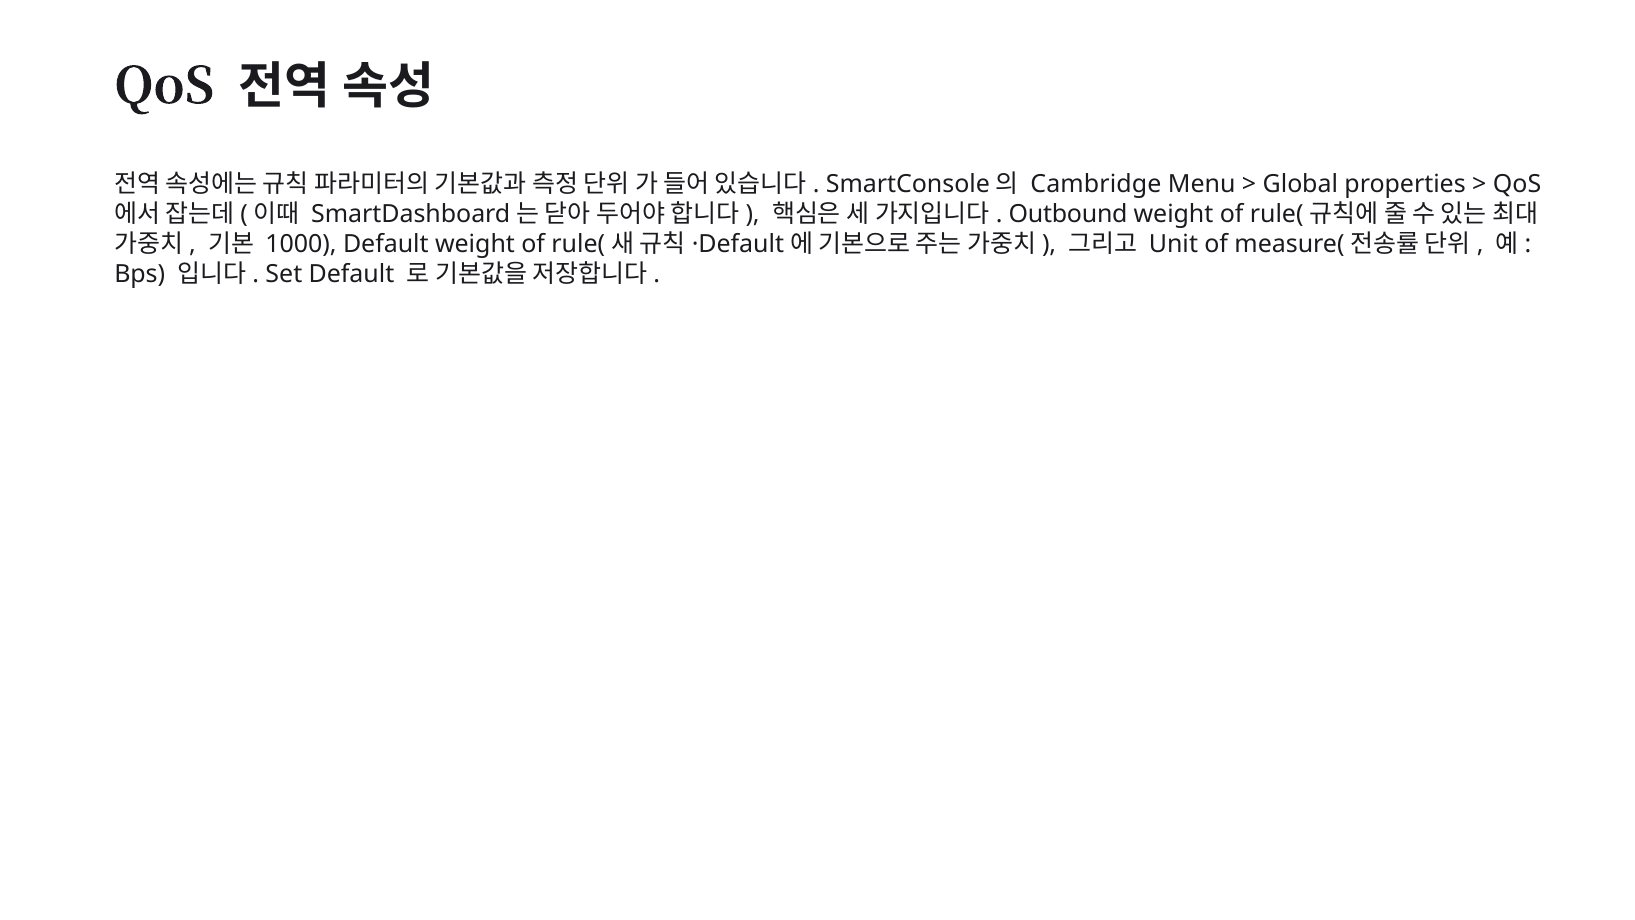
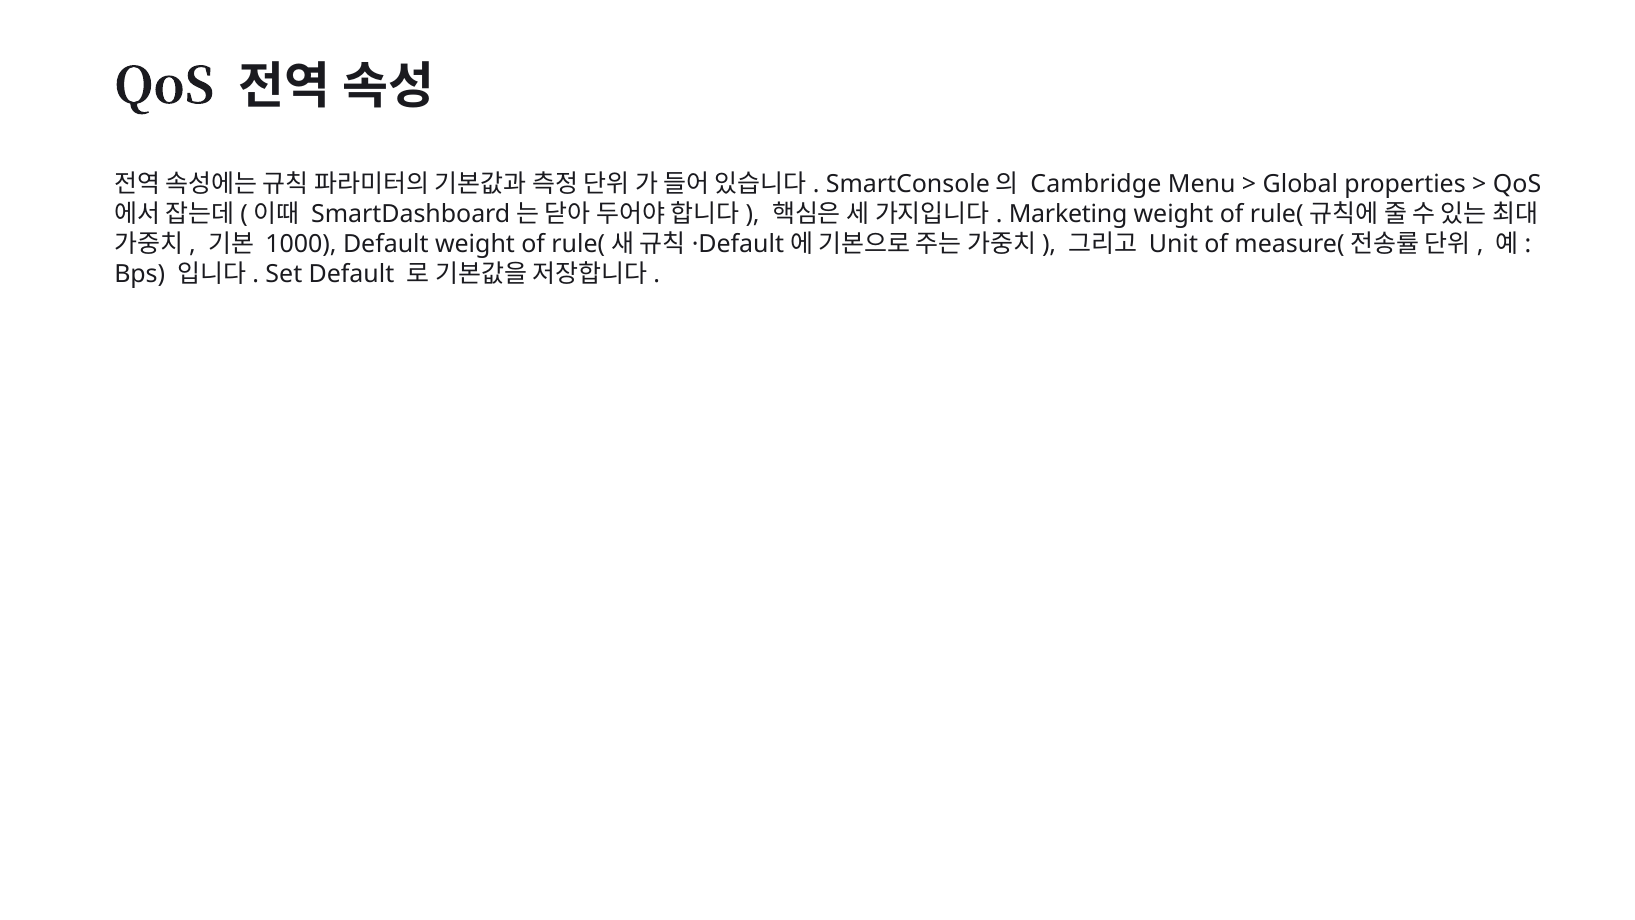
Outbound: Outbound -> Marketing
